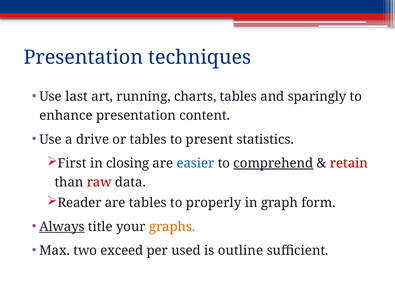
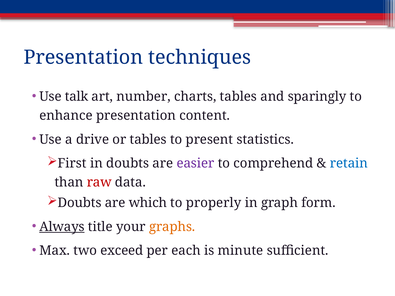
last: last -> talk
running: running -> number
in closing: closing -> doubts
easier colour: blue -> purple
comprehend underline: present -> none
retain colour: red -> blue
Reader at (80, 203): Reader -> Doubts
are tables: tables -> which
used: used -> each
outline: outline -> minute
